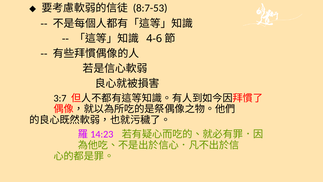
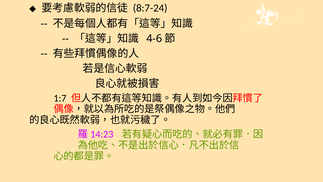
8:7-53: 8:7-53 -> 8:7-24
3:7: 3:7 -> 1:7
